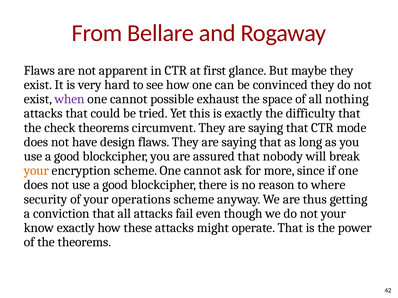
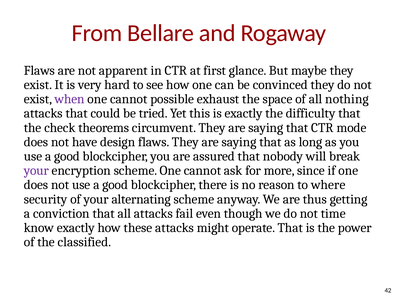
your at (36, 171) colour: orange -> purple
operations: operations -> alternating
not your: your -> time
the theorems: theorems -> classified
